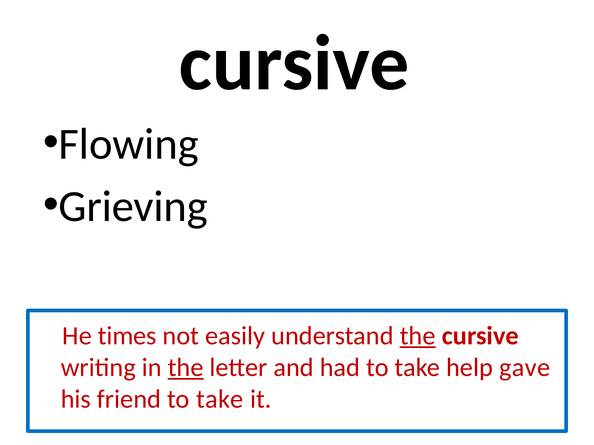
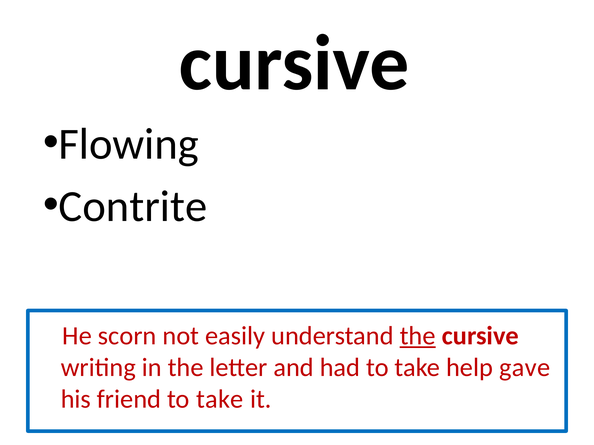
Grieving: Grieving -> Contrite
times: times -> scorn
the at (186, 368) underline: present -> none
